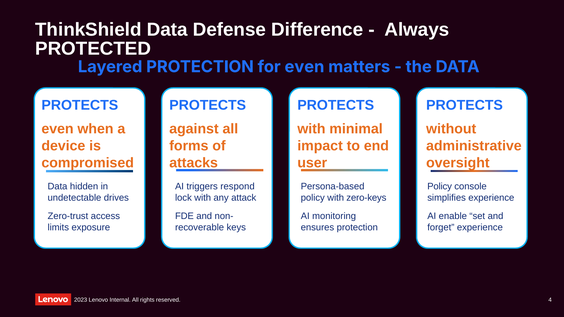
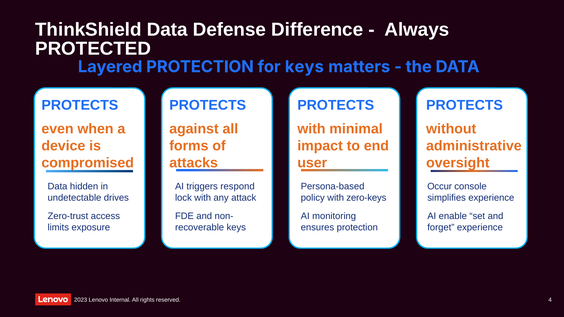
for even: even -> keys
Policy at (440, 187): Policy -> Occur
